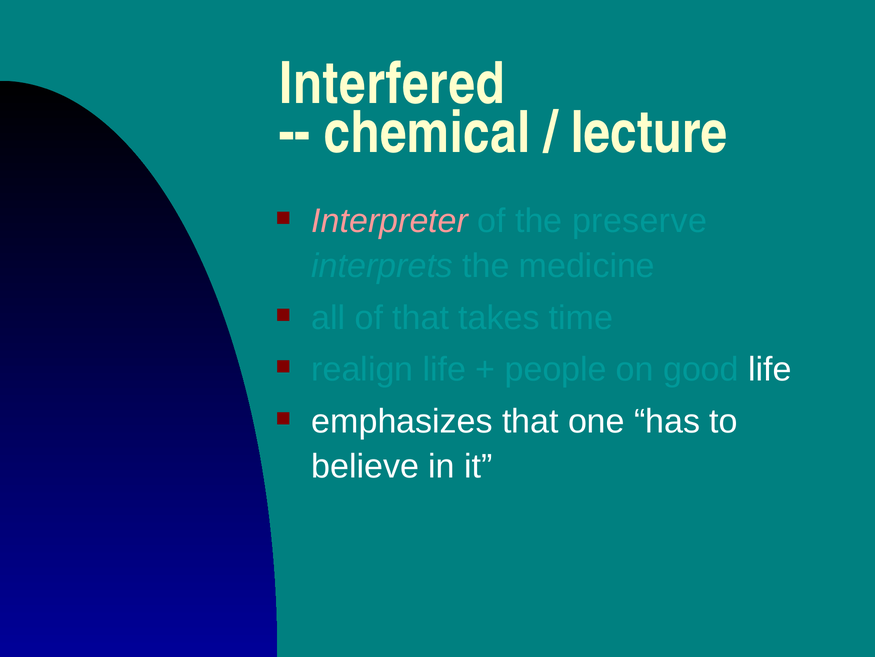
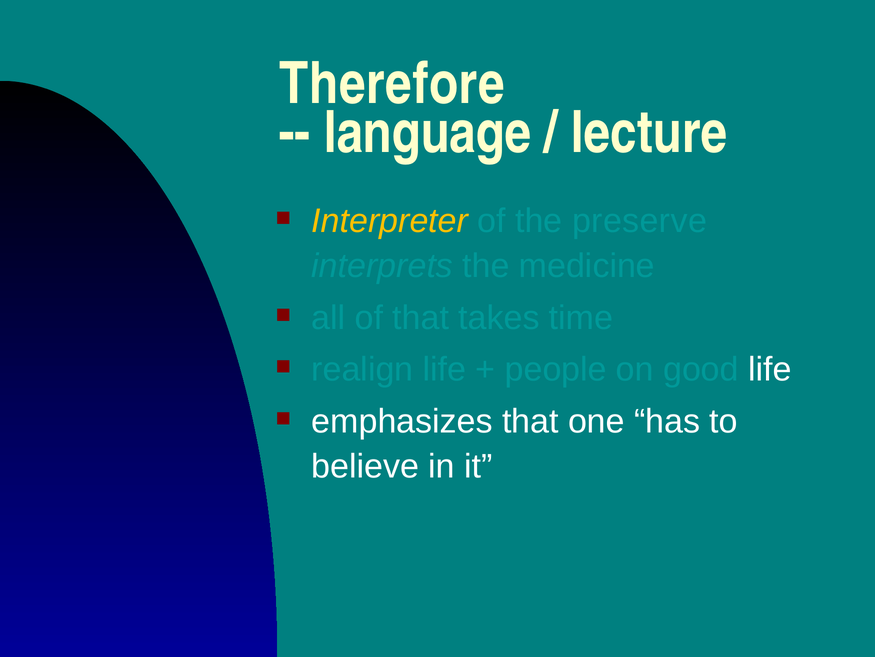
Interfered: Interfered -> Therefore
chemical: chemical -> language
Interpreter colour: pink -> yellow
